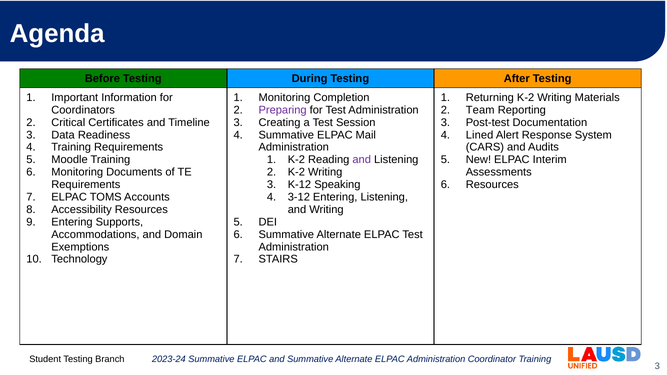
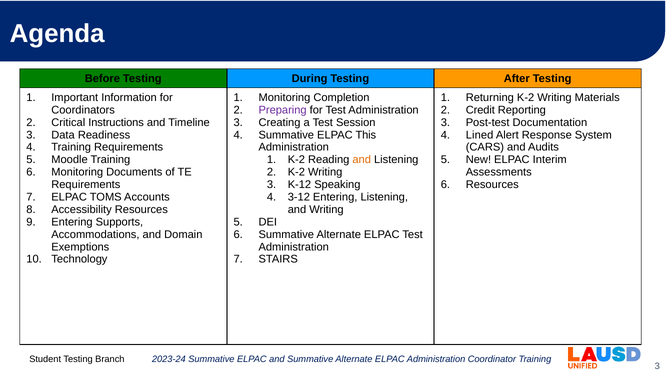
Team: Team -> Credit
Certificates: Certificates -> Instructions
Mail: Mail -> This
and at (362, 160) colour: purple -> orange
